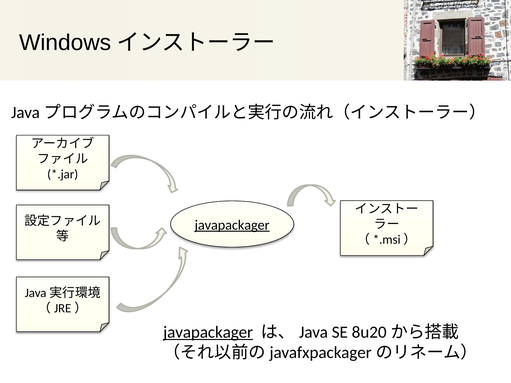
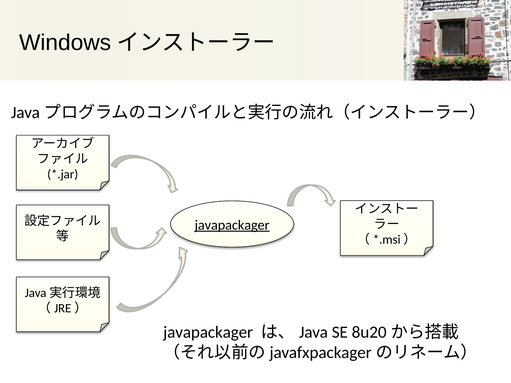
javapackager at (208, 332) underline: present -> none
